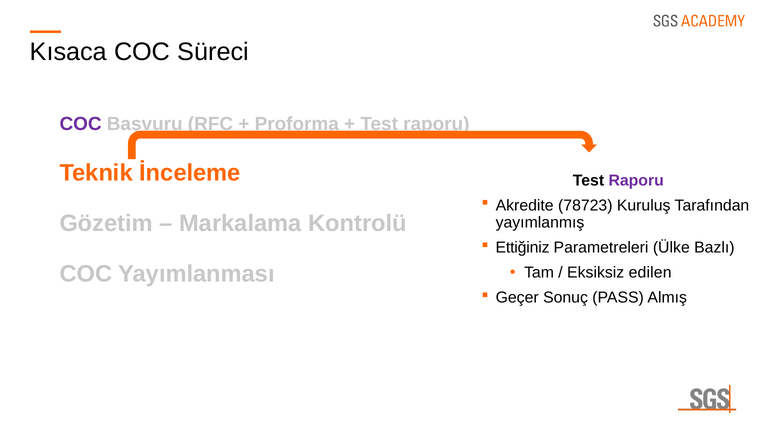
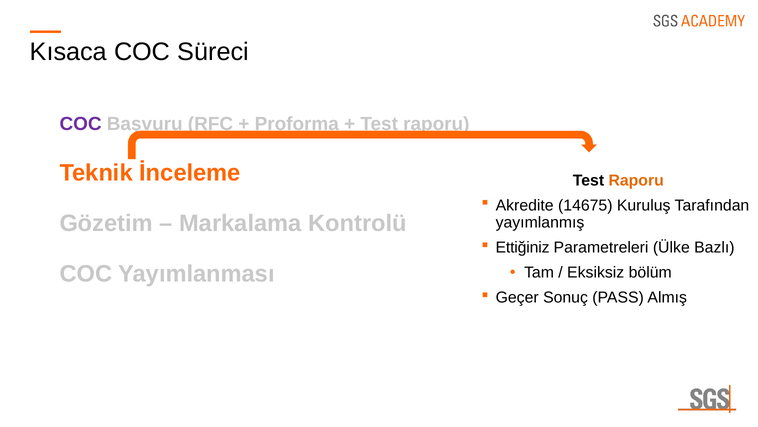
Raporu at (636, 180) colour: purple -> orange
78723: 78723 -> 14675
edilen: edilen -> bölüm
